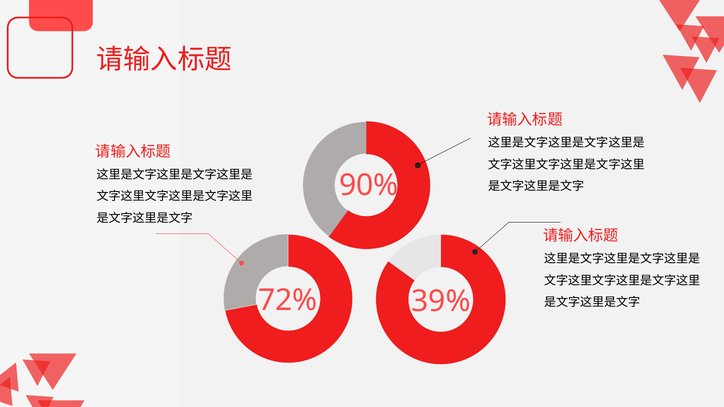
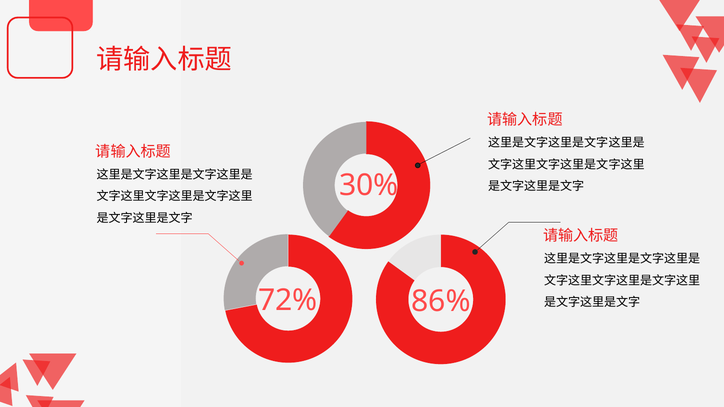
90%: 90% -> 30%
39%: 39% -> 86%
